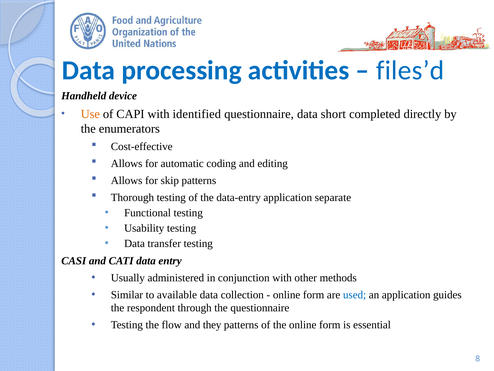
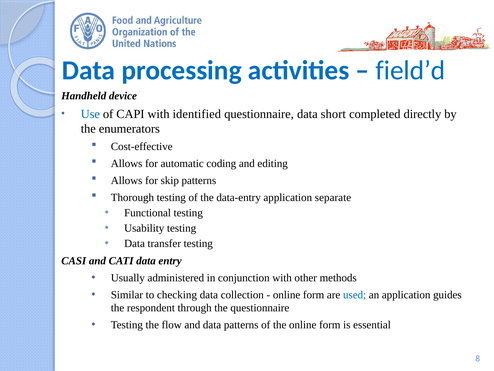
files’d: files’d -> field’d
Use colour: orange -> blue
available: available -> checking
and they: they -> data
